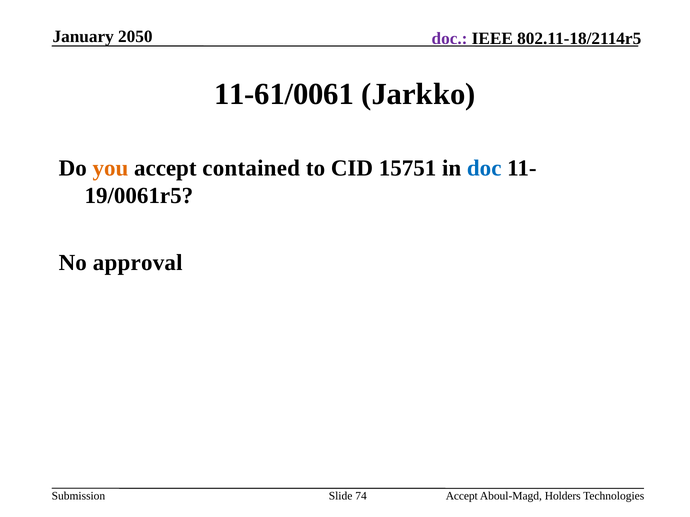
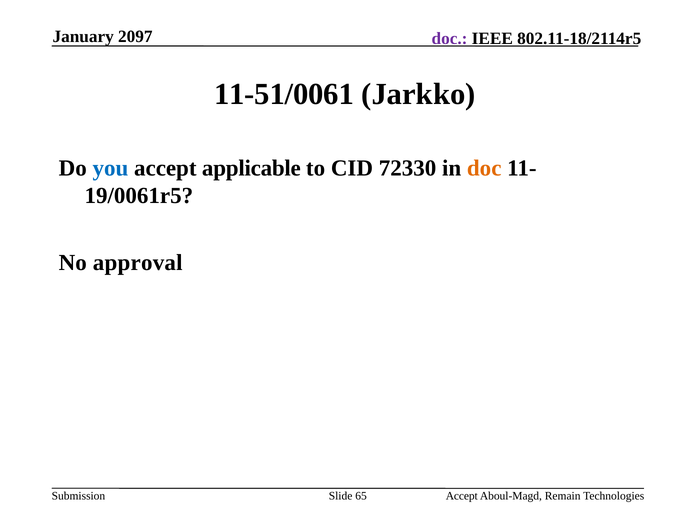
2050: 2050 -> 2097
11-61/0061: 11-61/0061 -> 11-51/0061
you colour: orange -> blue
contained: contained -> applicable
15751: 15751 -> 72330
doc at (484, 168) colour: blue -> orange
74: 74 -> 65
Holders: Holders -> Remain
